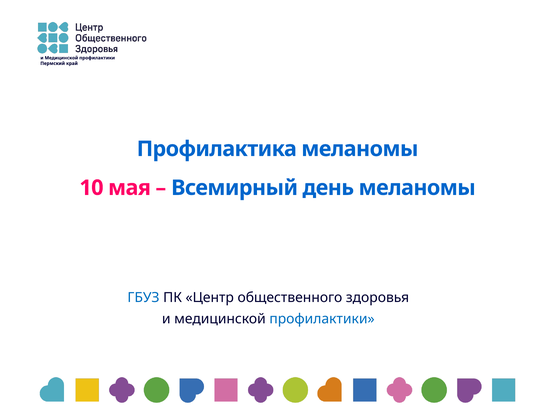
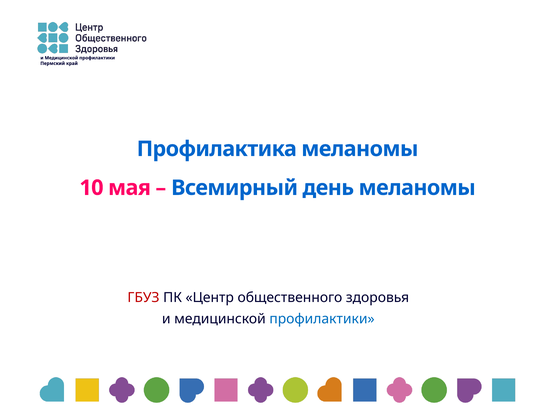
ГБУЗ colour: blue -> red
